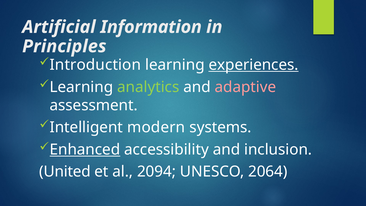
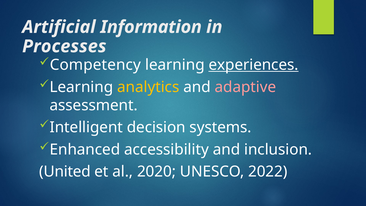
Principles: Principles -> Processes
Introduction: Introduction -> Competency
analytics colour: light green -> yellow
modern: modern -> decision
Enhanced underline: present -> none
2094: 2094 -> 2020
2064: 2064 -> 2022
